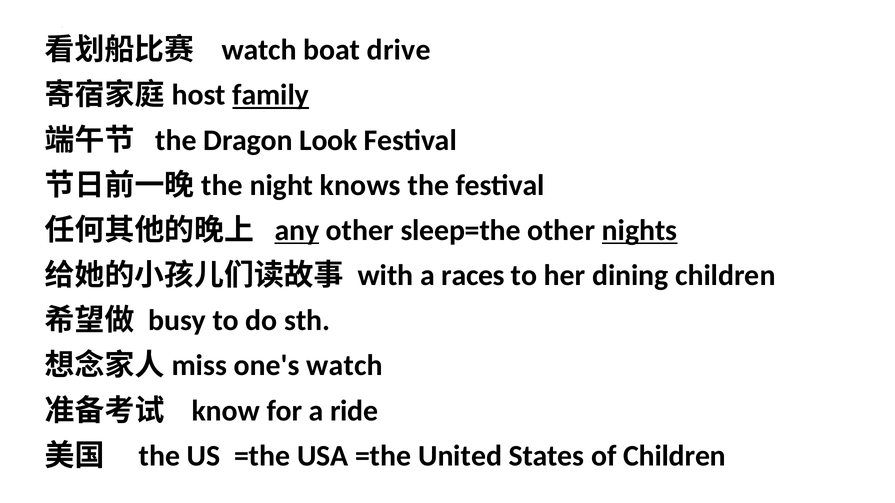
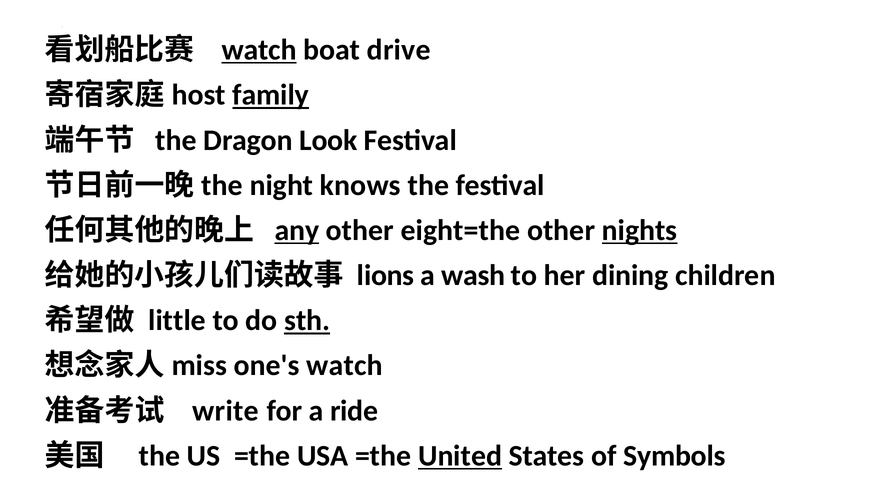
watch at (259, 50) underline: none -> present
sleep=the: sleep=the -> eight=the
with: with -> lions
races: races -> wash
busy: busy -> little
sth underline: none -> present
know: know -> write
United underline: none -> present
of Children: Children -> Symbols
